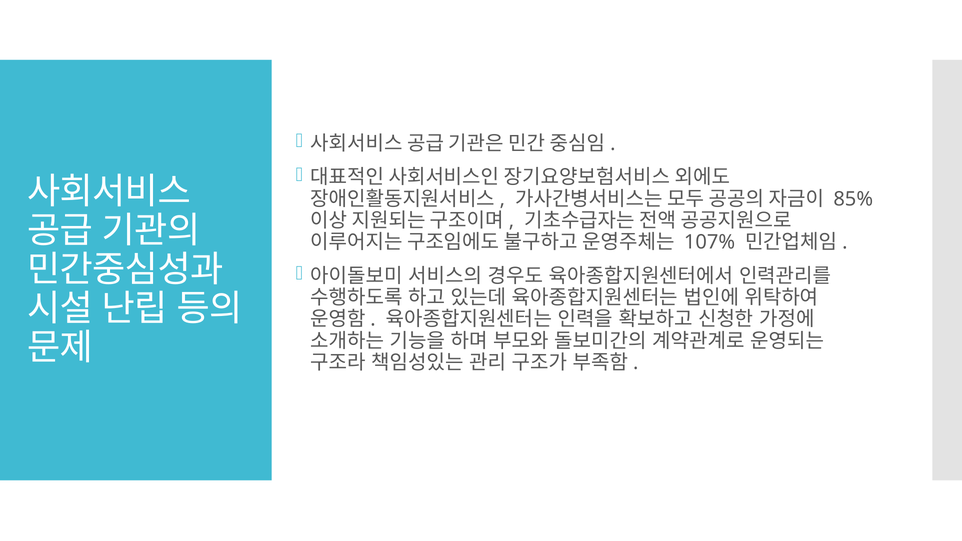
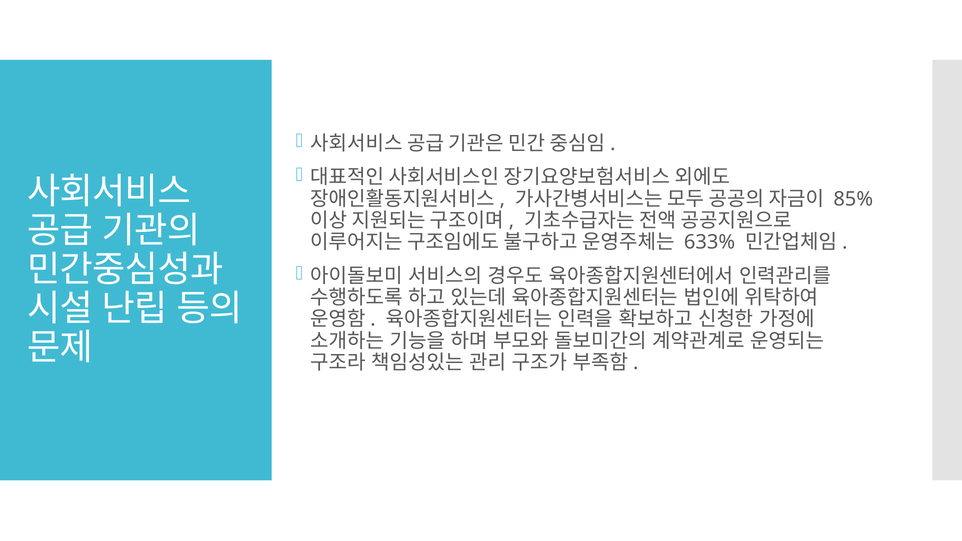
107%: 107% -> 633%
